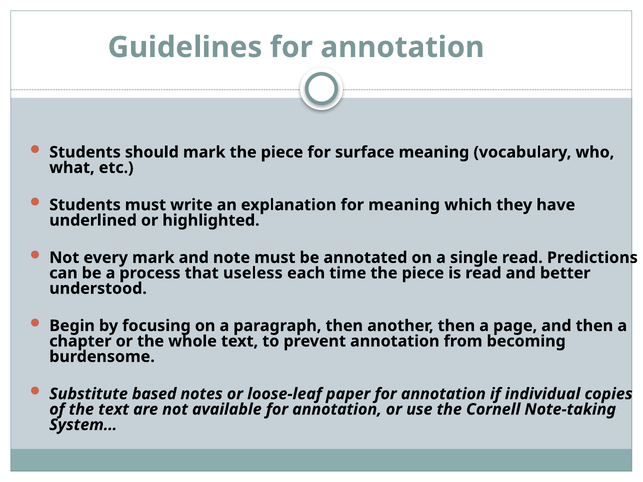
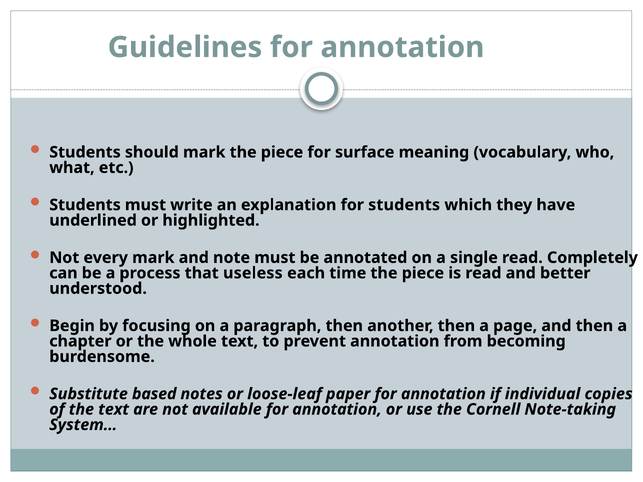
for meaning: meaning -> students
Predictions: Predictions -> Completely
